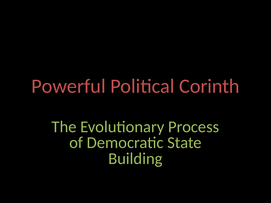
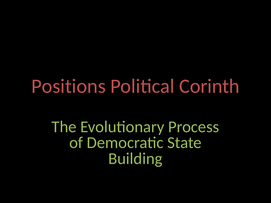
Powerful: Powerful -> Positions
